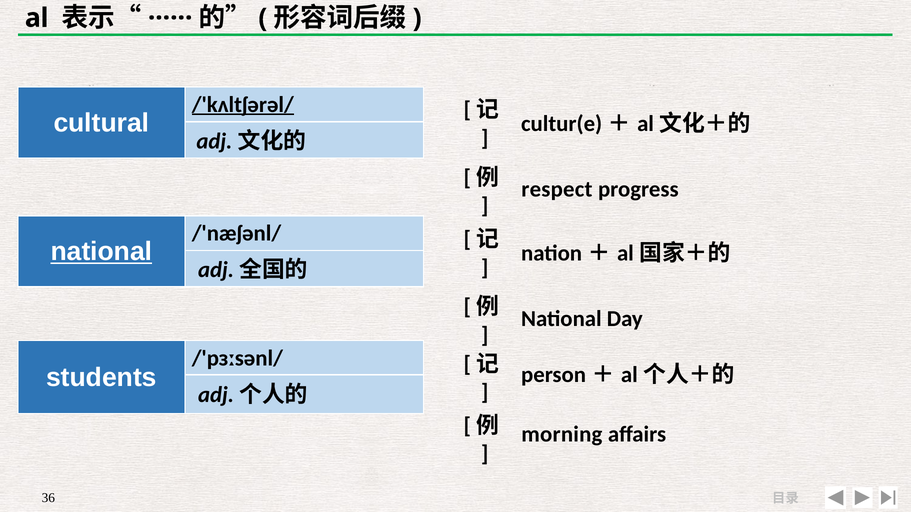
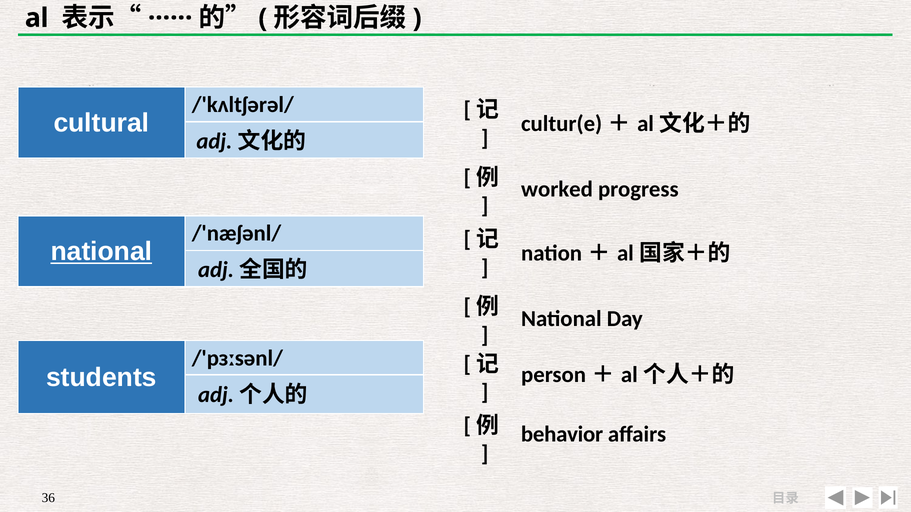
/'kʌltʃərəl/ underline: present -> none
respect: respect -> worked
morning: morning -> behavior
